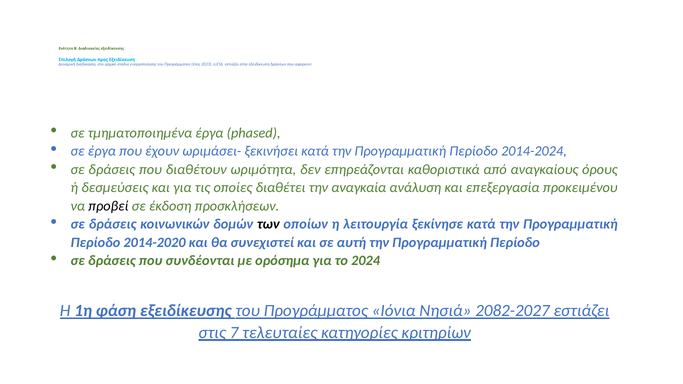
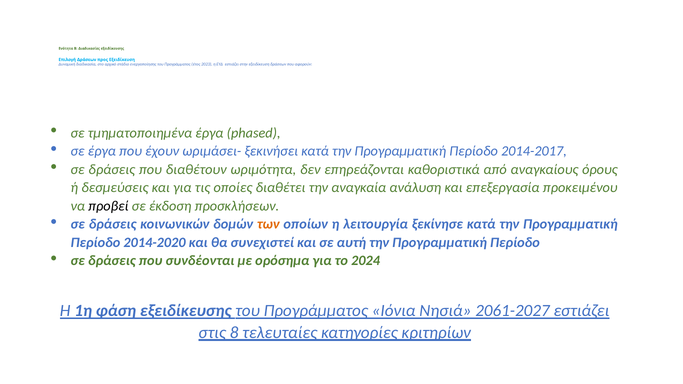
2014-2024: 2014-2024 -> 2014-2017
των colour: black -> orange
2082-2027: 2082-2027 -> 2061-2027
7: 7 -> 8
